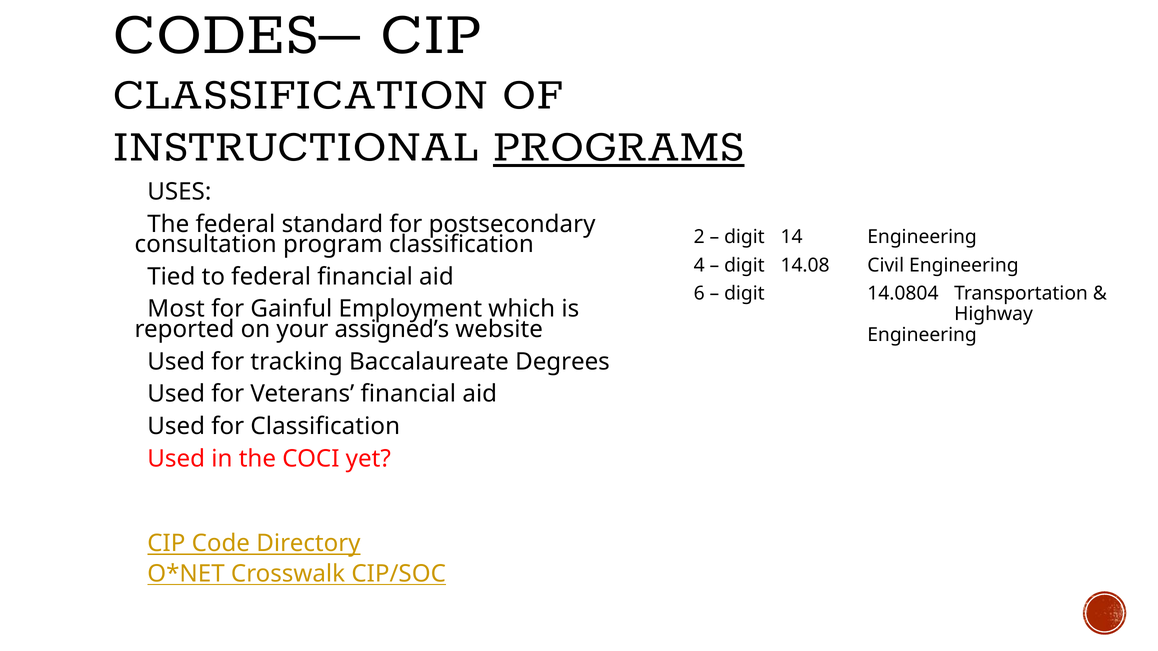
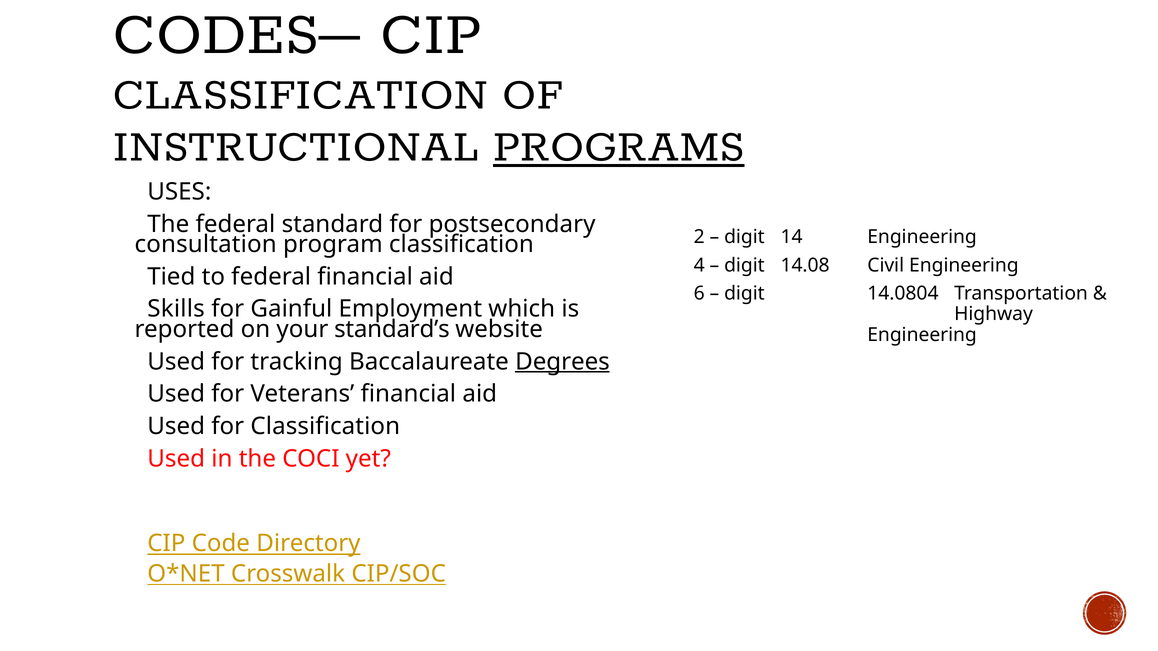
Most: Most -> Skills
assigned’s: assigned’s -> standard’s
Degrees underline: none -> present
